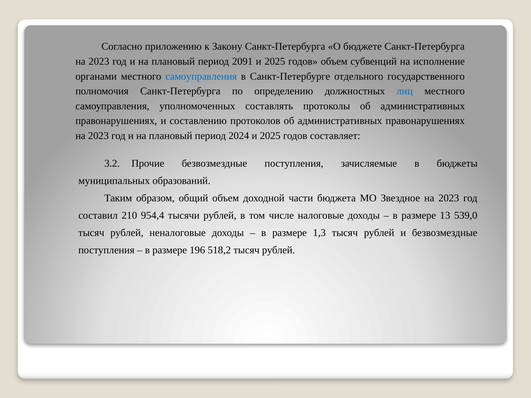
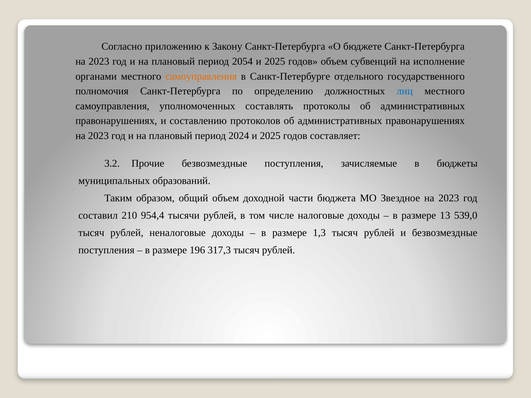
2091: 2091 -> 2054
самоуправления at (201, 76) colour: blue -> orange
518,2: 518,2 -> 317,3
